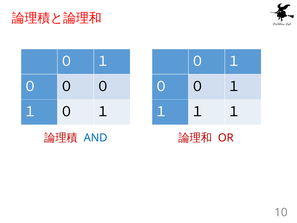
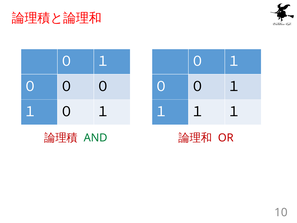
AND colour: blue -> green
